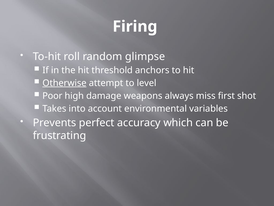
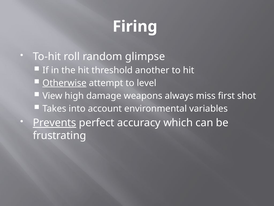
anchors: anchors -> another
Poor: Poor -> View
Prevents underline: none -> present
